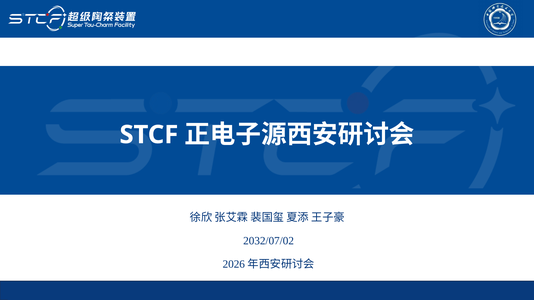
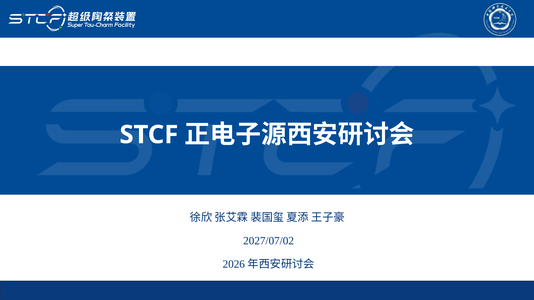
2032/07/02: 2032/07/02 -> 2027/07/02
